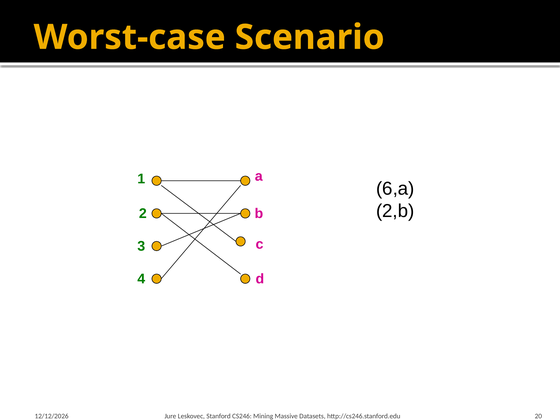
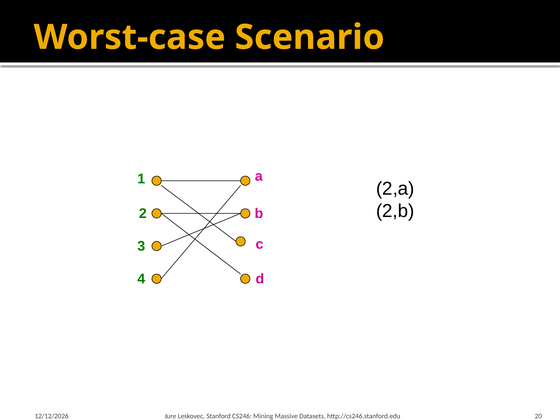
6,a: 6,a -> 2,a
